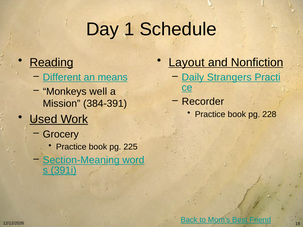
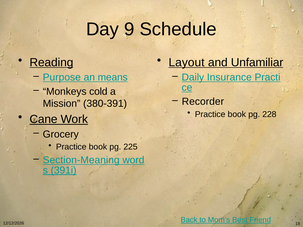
1: 1 -> 9
Nonfiction: Nonfiction -> Unfamiliar
Different: Different -> Purpose
Strangers: Strangers -> Insurance
well: well -> cold
384-391: 384-391 -> 380-391
Used: Used -> Cane
